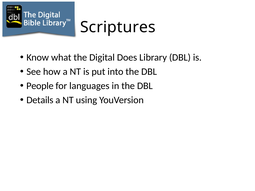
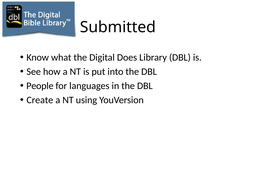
Scriptures: Scriptures -> Submitted
Details: Details -> Create
